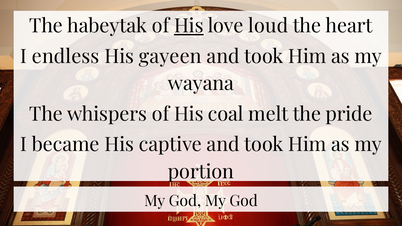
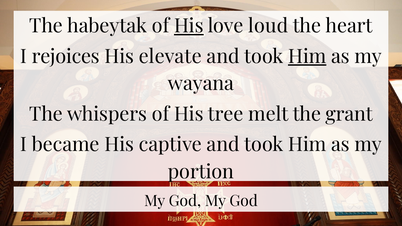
endless: endless -> rejoices
gayeen: gayeen -> elevate
Him at (307, 57) underline: none -> present
coal: coal -> tree
pride: pride -> grant
